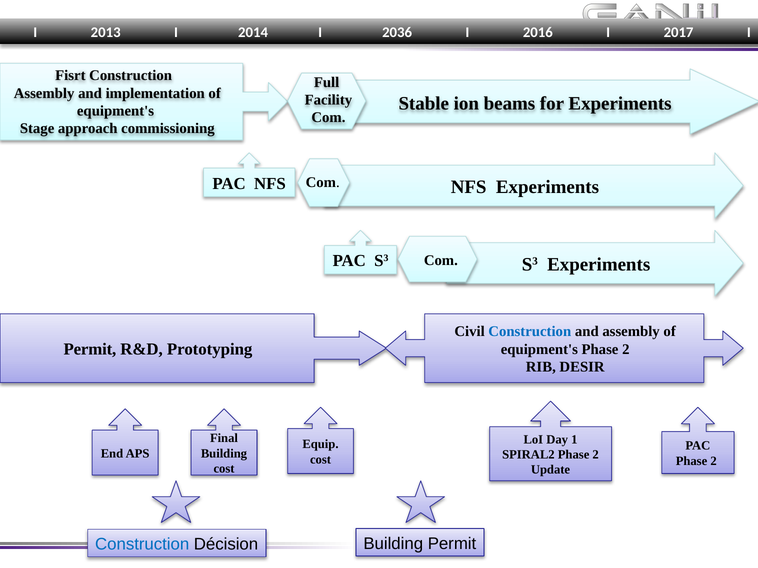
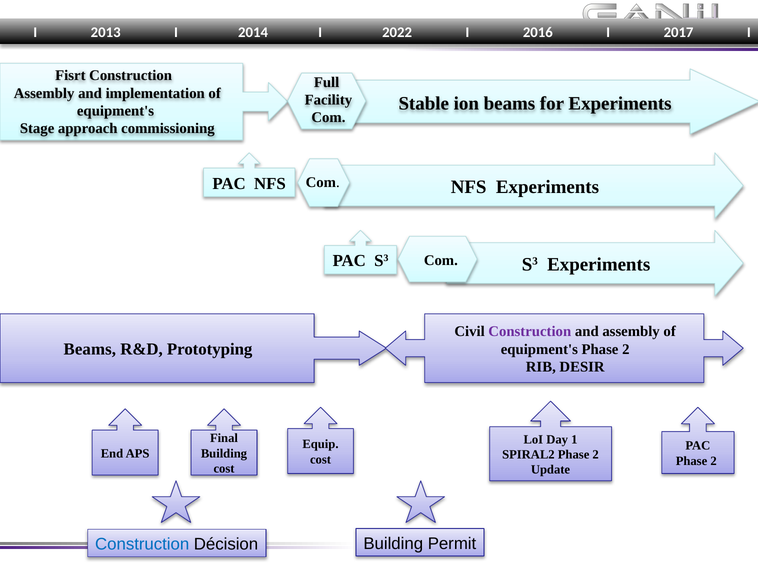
2036: 2036 -> 2022
Construction at (530, 332) colour: blue -> purple
Permit at (90, 350): Permit -> Beams
